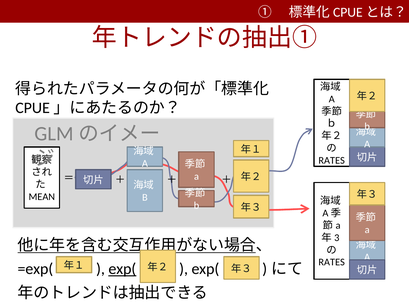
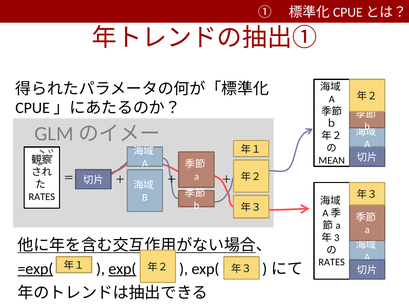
RATES at (332, 160): RATES -> MEAN
MEAN at (42, 197): MEAN -> RATES
=exp( underline: none -> present
